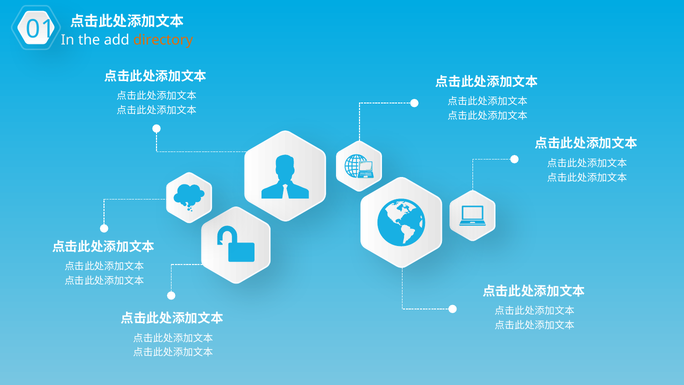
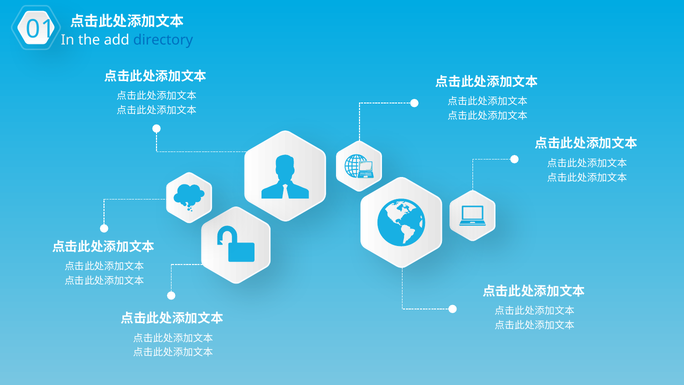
directory colour: orange -> blue
